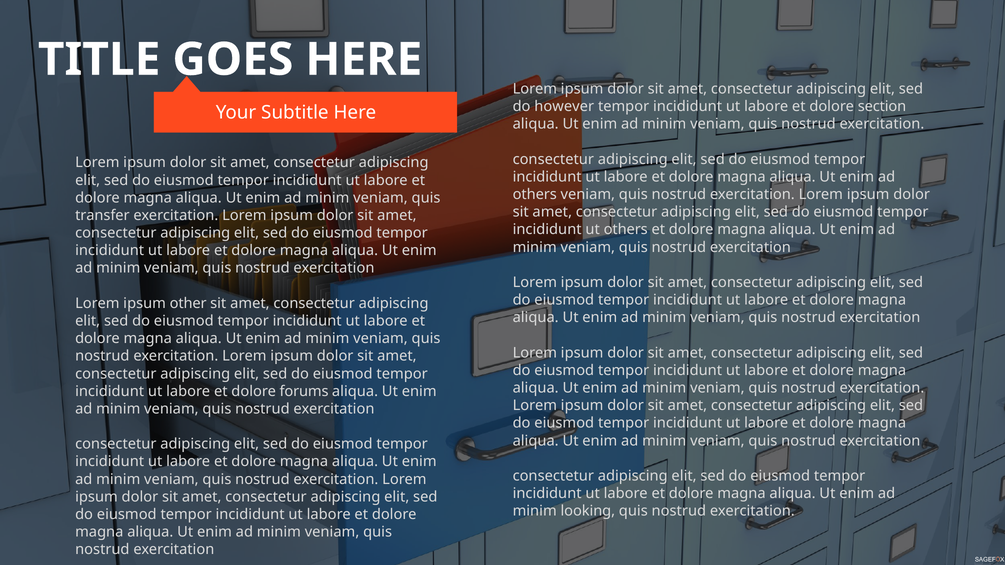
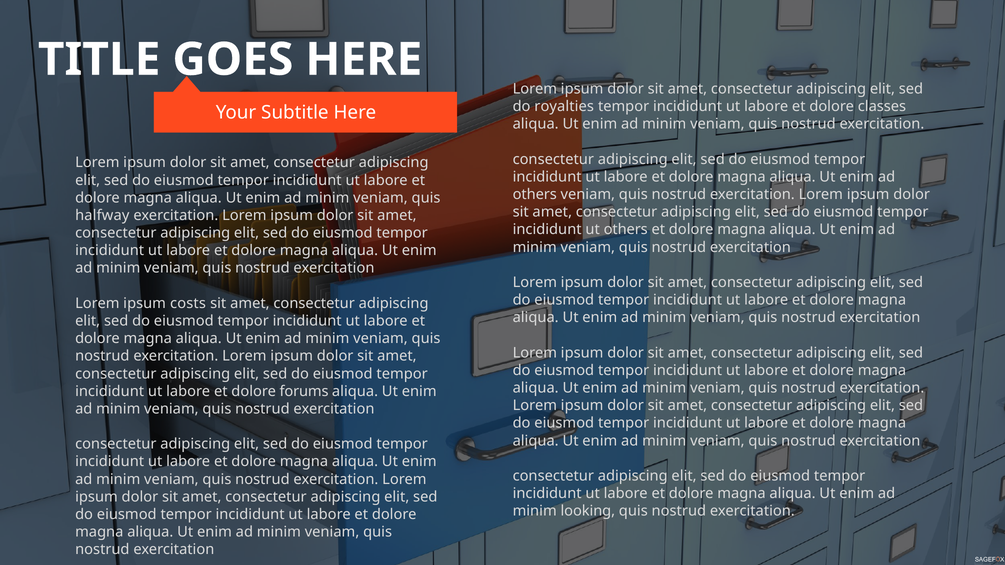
however: however -> royalties
section: section -> classes
transfer: transfer -> halfway
other: other -> costs
